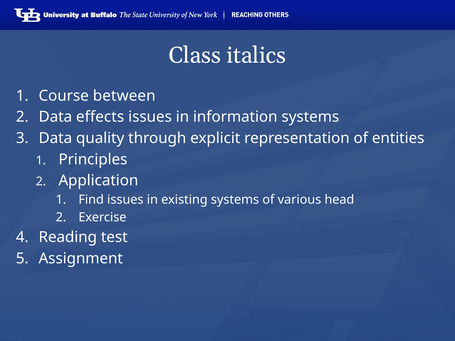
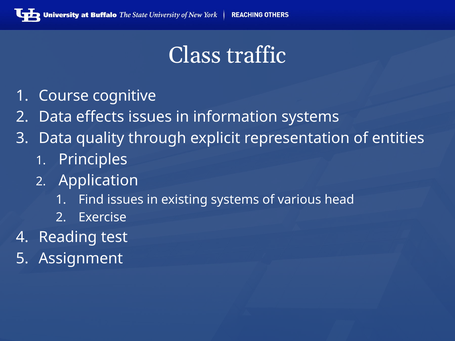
italics: italics -> traffic
between: between -> cognitive
